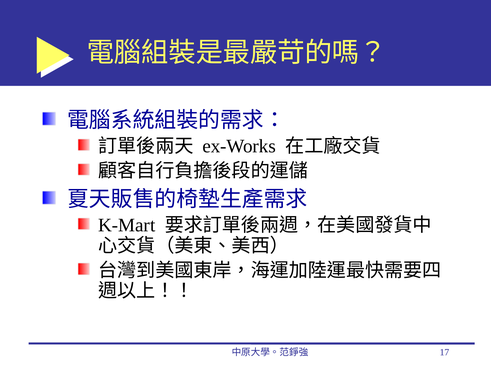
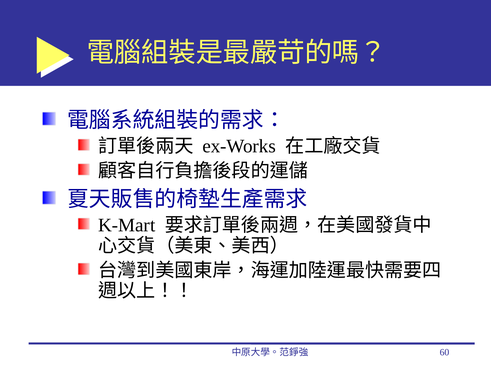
17: 17 -> 60
